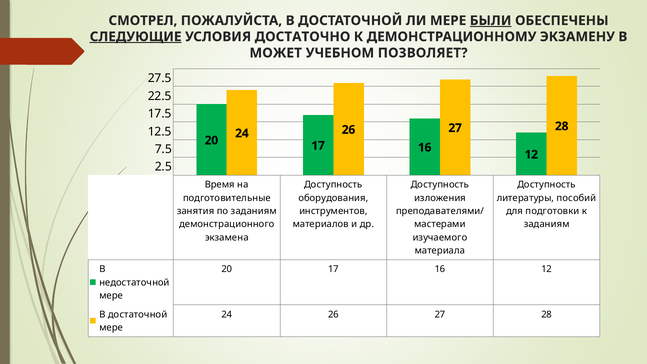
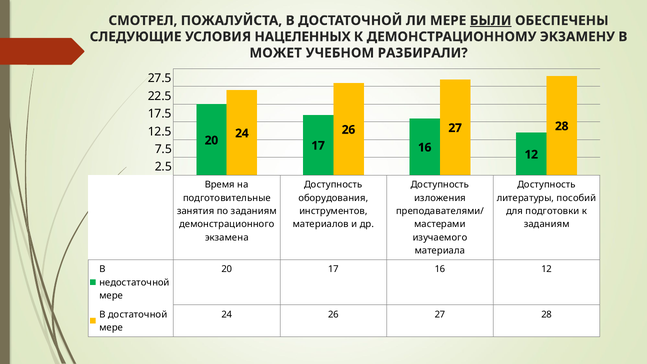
СЛЕДУЮЩИЕ underline: present -> none
ДОСТАТОЧНО: ДОСТАТОЧНО -> НАЦЕЛЕННЫХ
ПОЗВОЛЯЕТ: ПОЗВОЛЯЕТ -> РАЗБИРАЛИ
